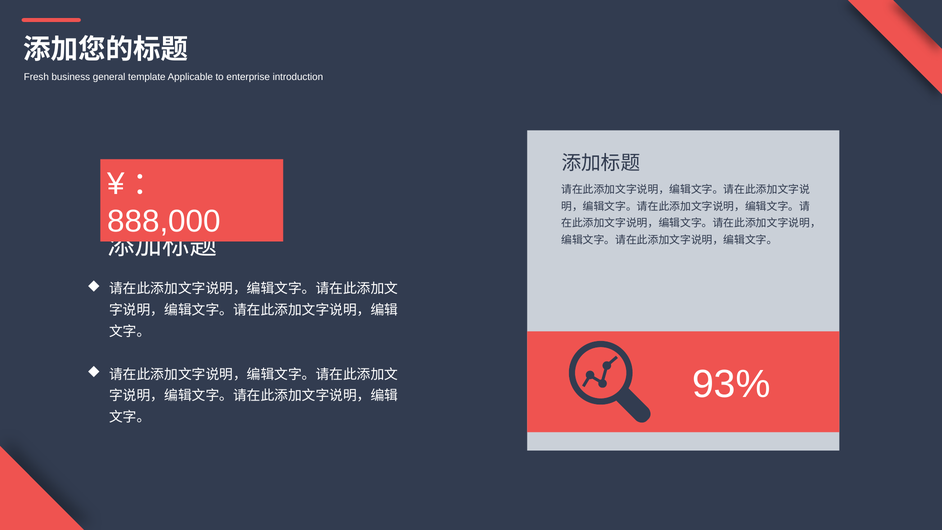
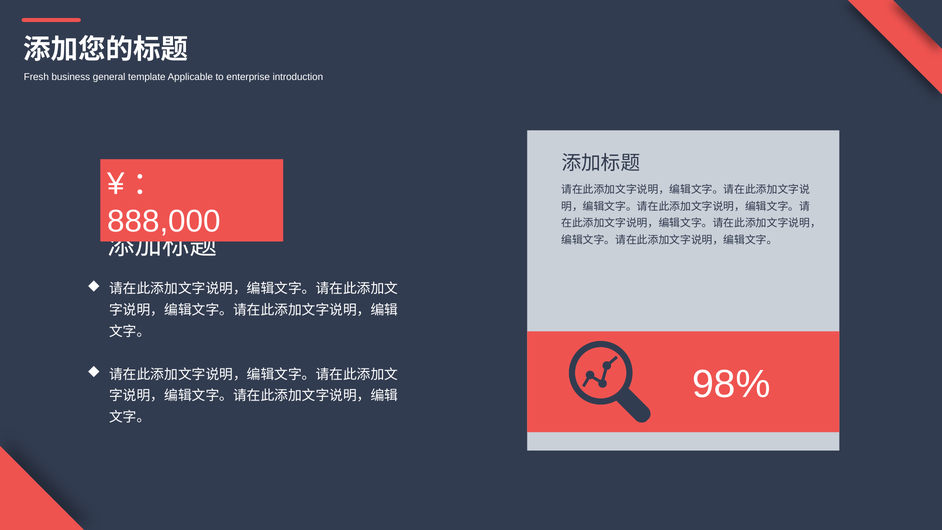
93%: 93% -> 98%
